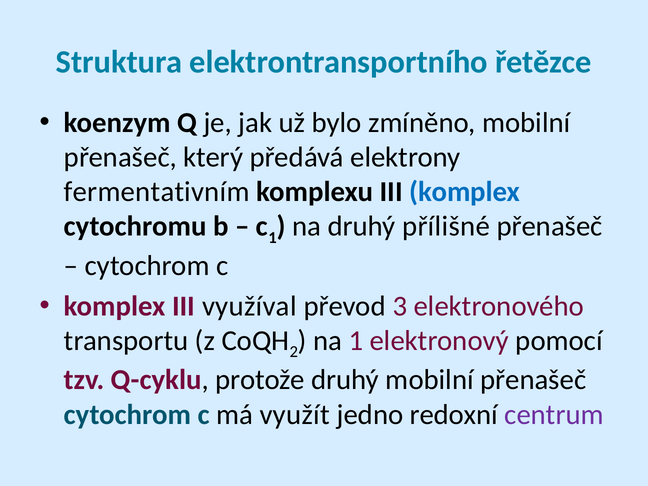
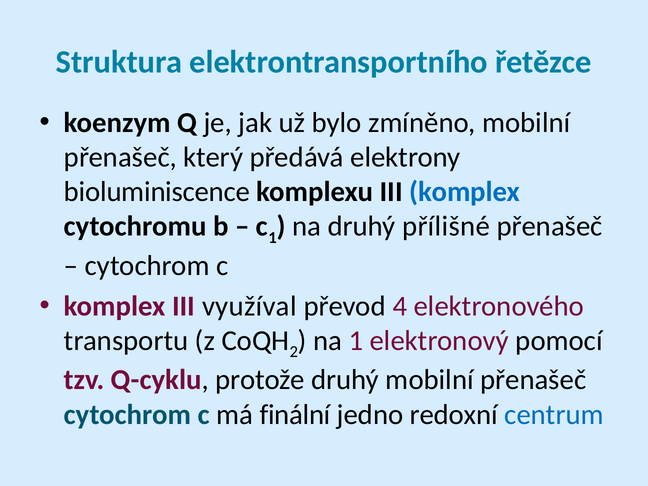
fermentativním: fermentativním -> bioluminiscence
3: 3 -> 4
využít: využít -> finální
centrum colour: purple -> blue
